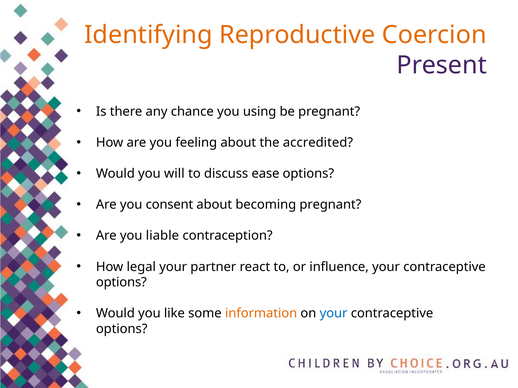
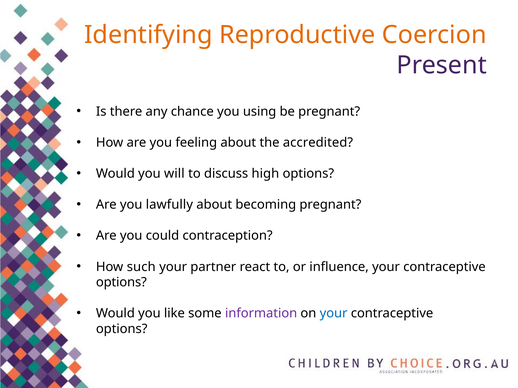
ease: ease -> high
consent: consent -> lawfully
liable: liable -> could
legal: legal -> such
information colour: orange -> purple
